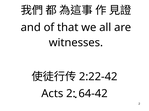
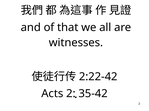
64-42: 64-42 -> 35-42
